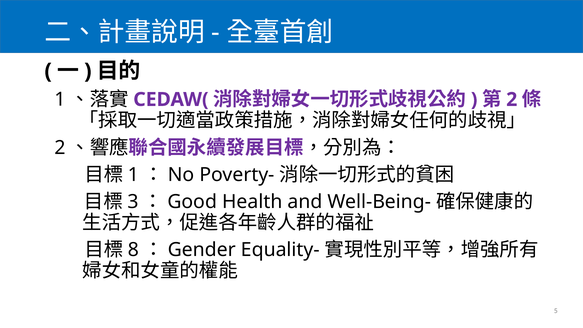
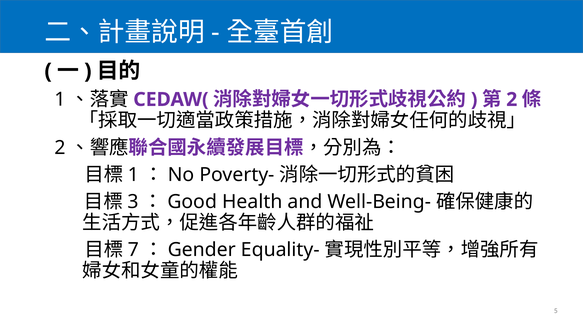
8: 8 -> 7
